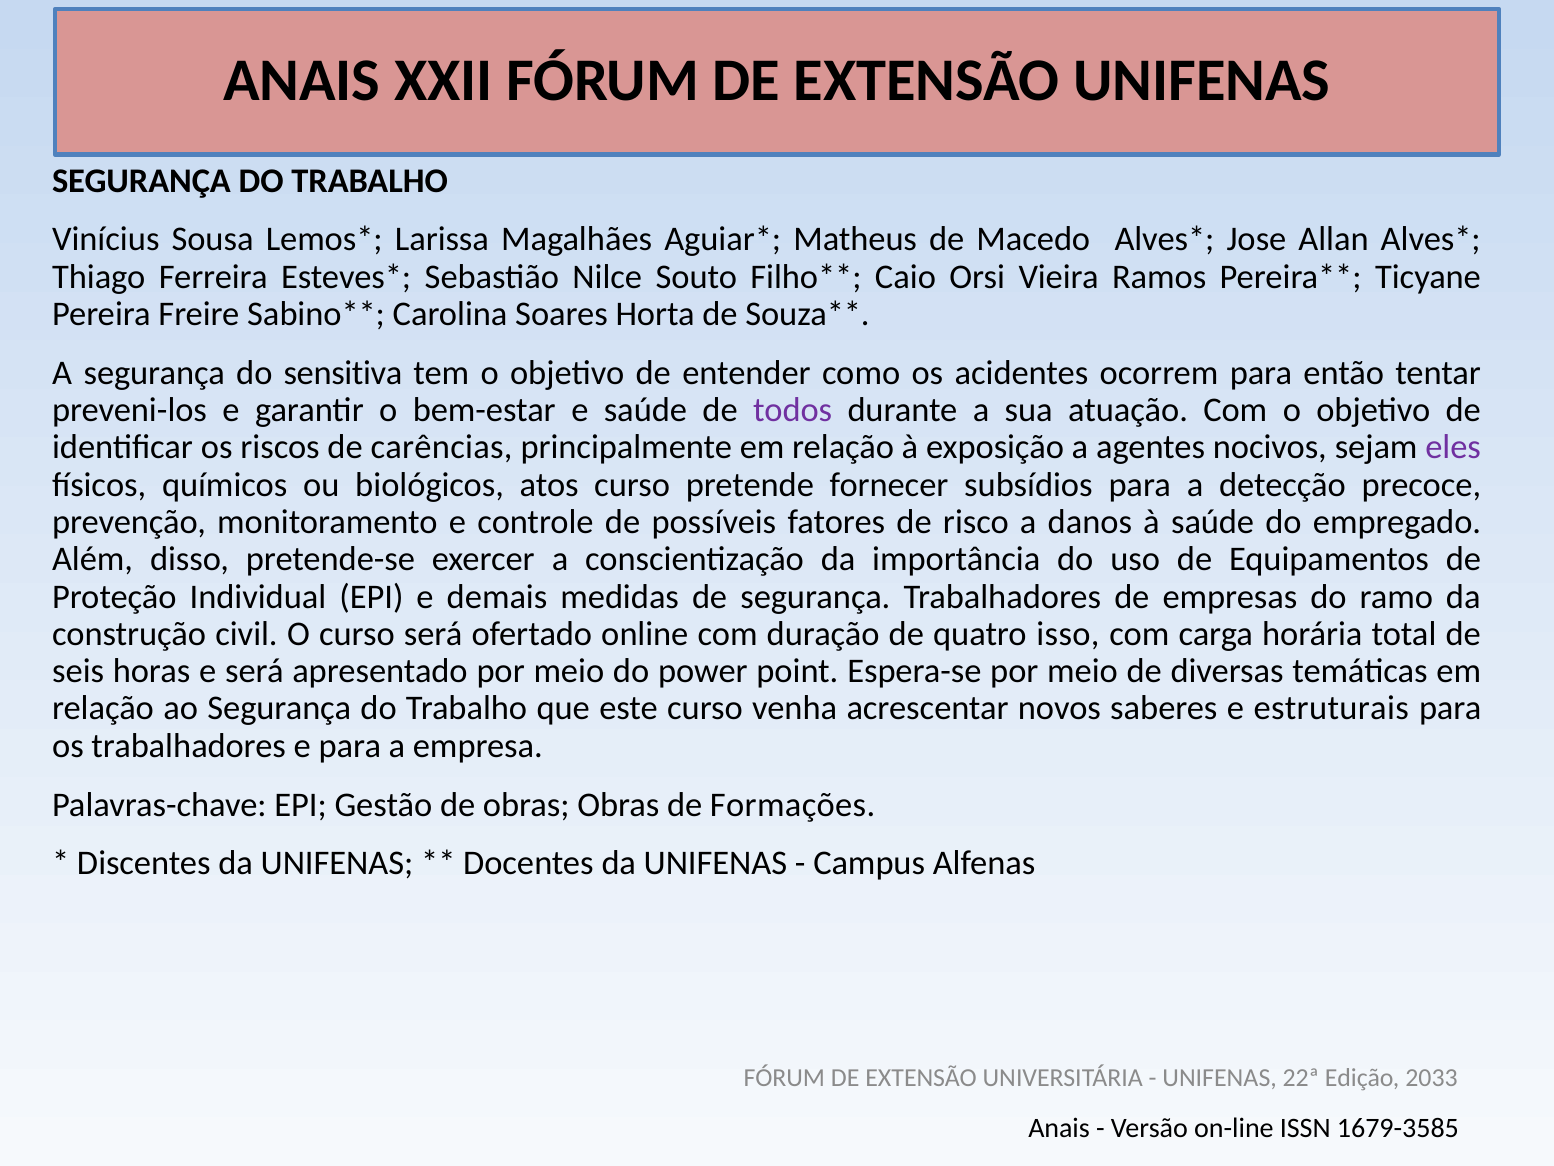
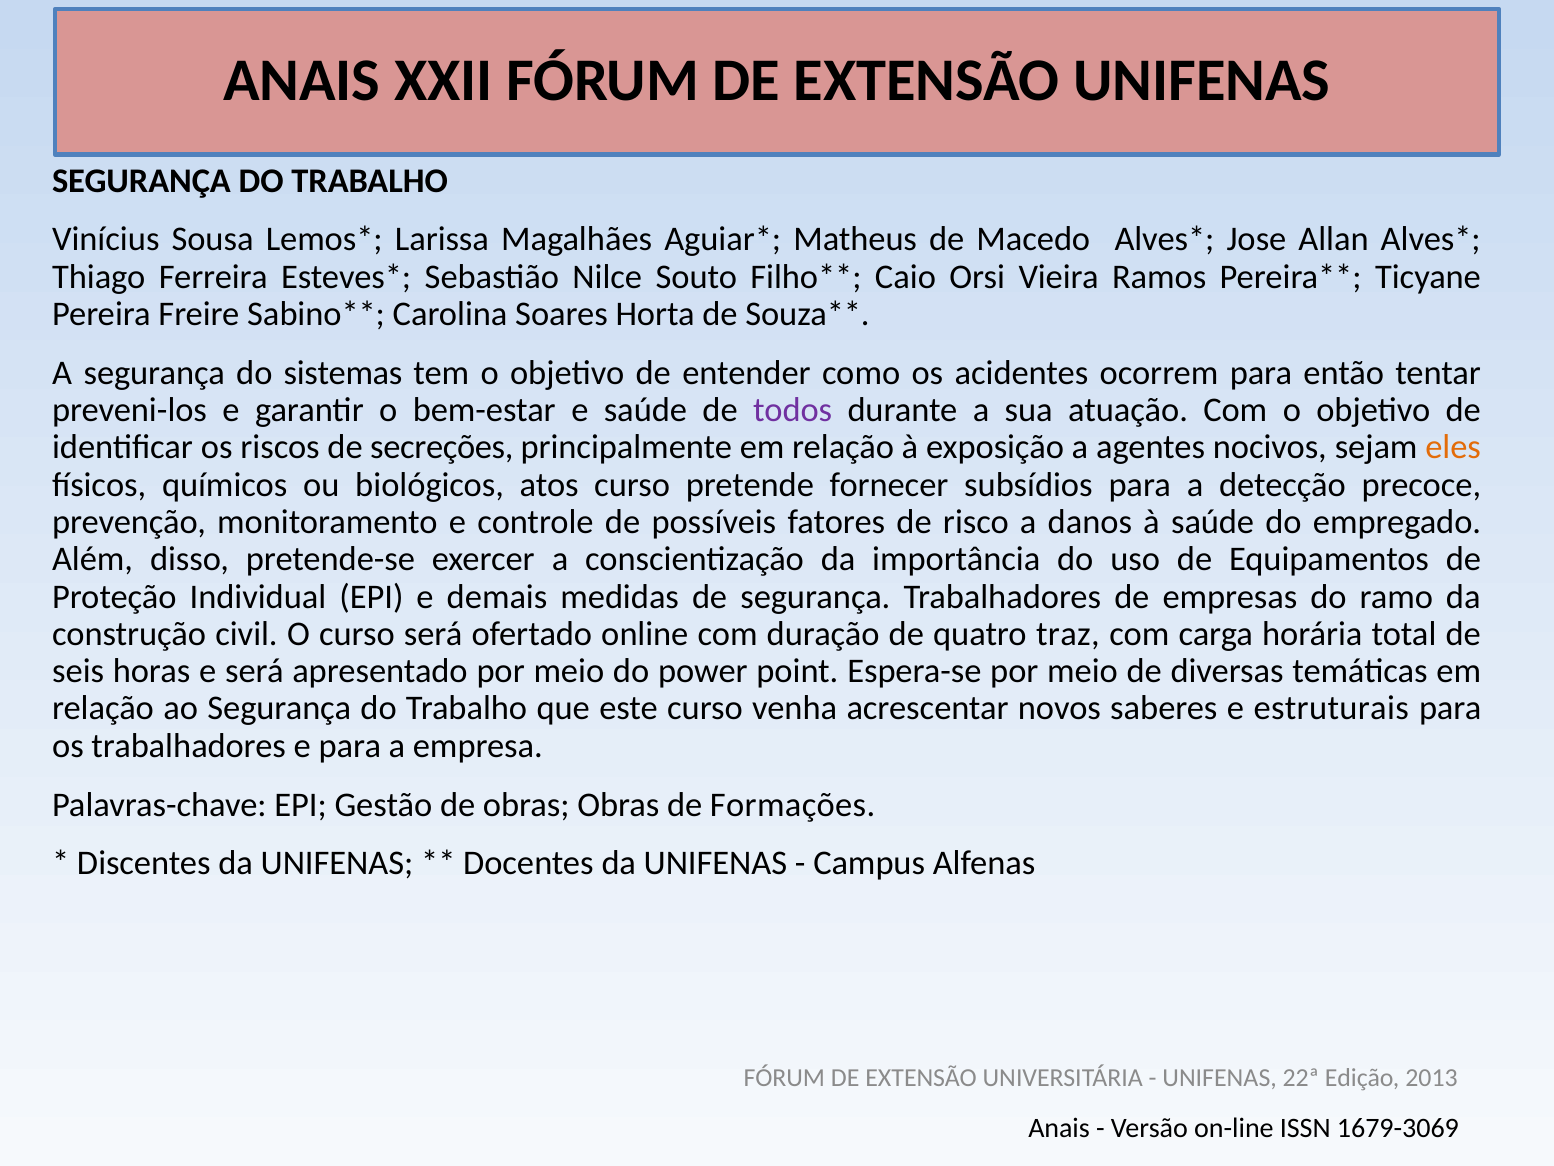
sensitiva: sensitiva -> sistemas
carências: carências -> secreções
eles colour: purple -> orange
isso: isso -> traz
2033: 2033 -> 2013
1679-3585: 1679-3585 -> 1679-3069
